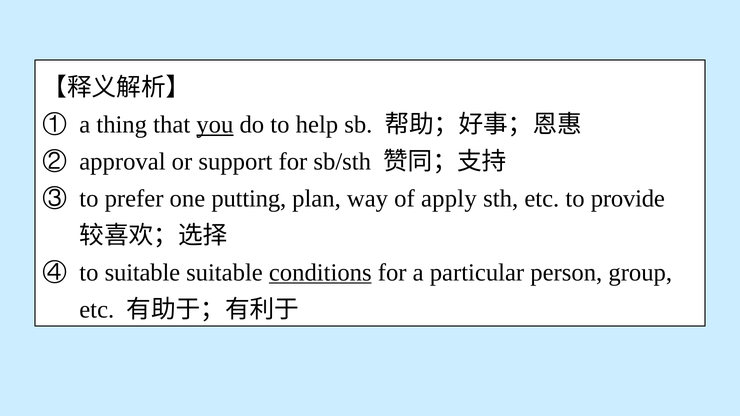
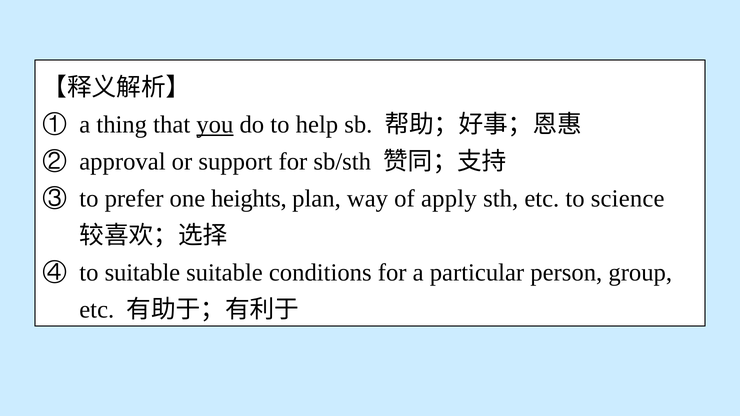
putting: putting -> heights
provide: provide -> science
conditions underline: present -> none
